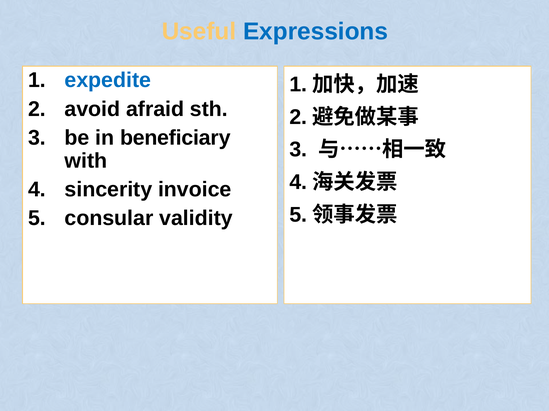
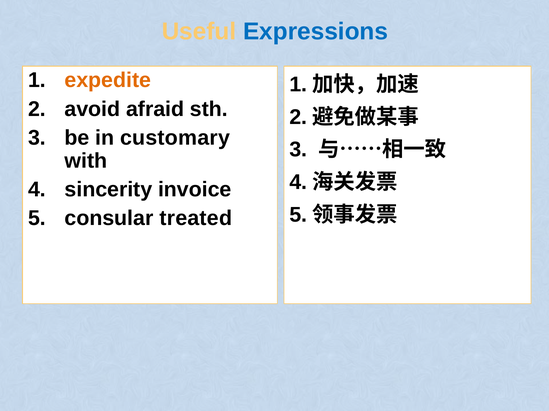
expedite colour: blue -> orange
beneficiary: beneficiary -> customary
validity: validity -> treated
